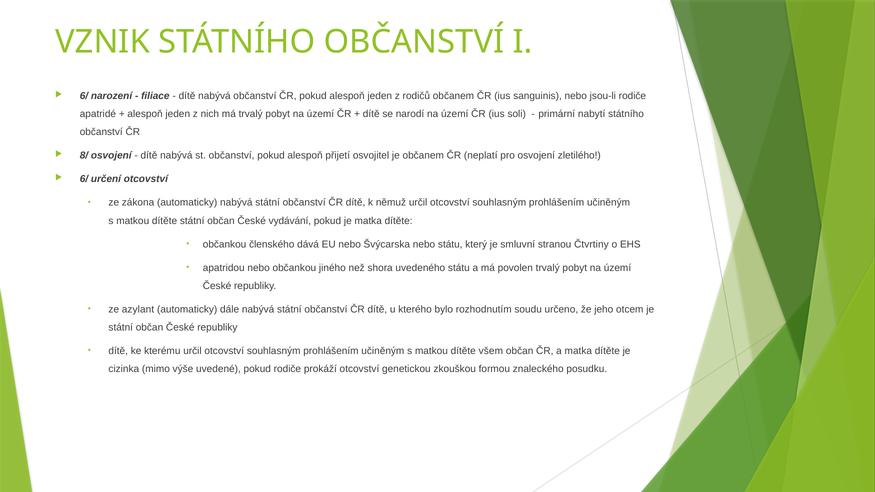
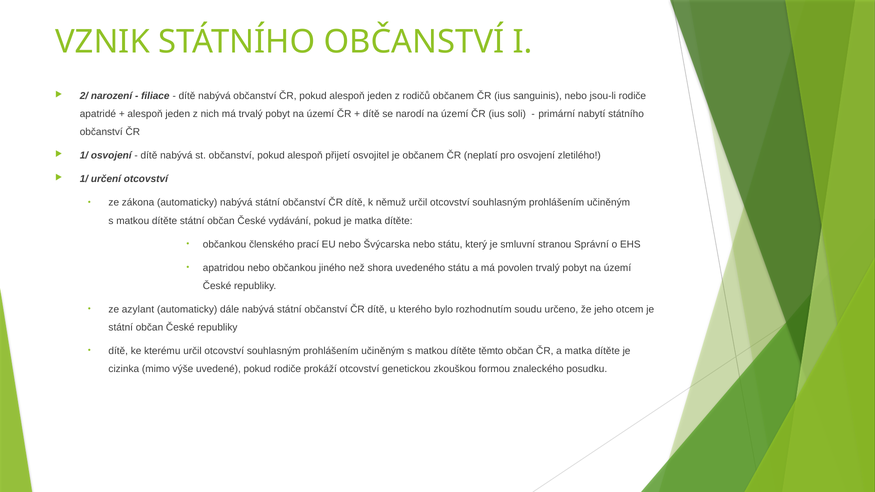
6/ at (84, 96): 6/ -> 2/
8/ at (84, 156): 8/ -> 1/
6/ at (84, 179): 6/ -> 1/
dává: dává -> prací
Čtvrtiny: Čtvrtiny -> Správní
všem: všem -> těmto
